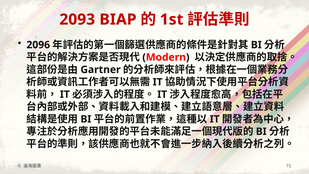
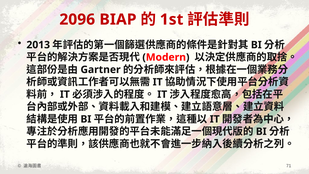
2093: 2093 -> 2096
2096: 2096 -> 2013
